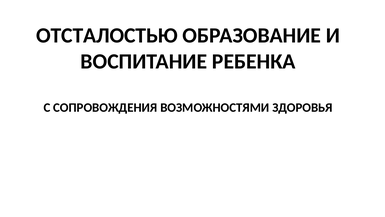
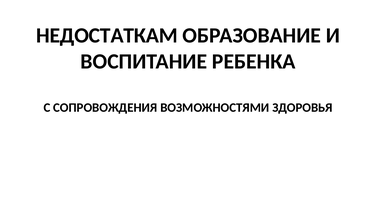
ОТСТАЛОСТЬЮ: ОТСТАЛОСТЬЮ -> НЕДОСТАТКАМ
